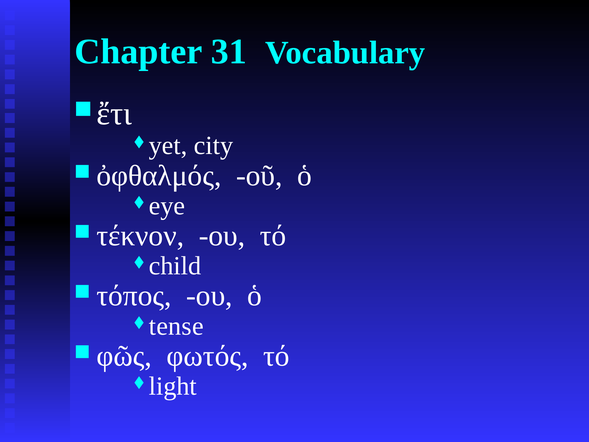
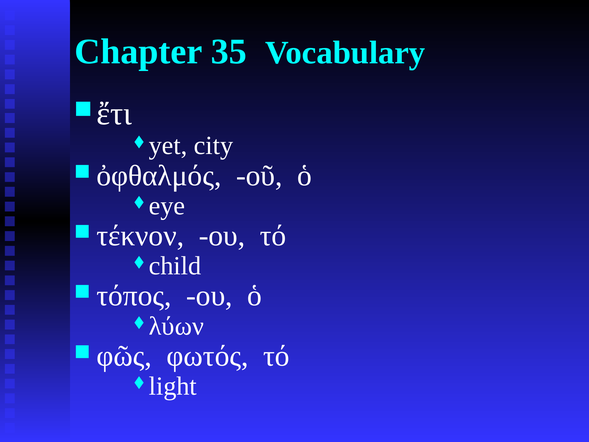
31: 31 -> 35
tense: tense -> λύων
